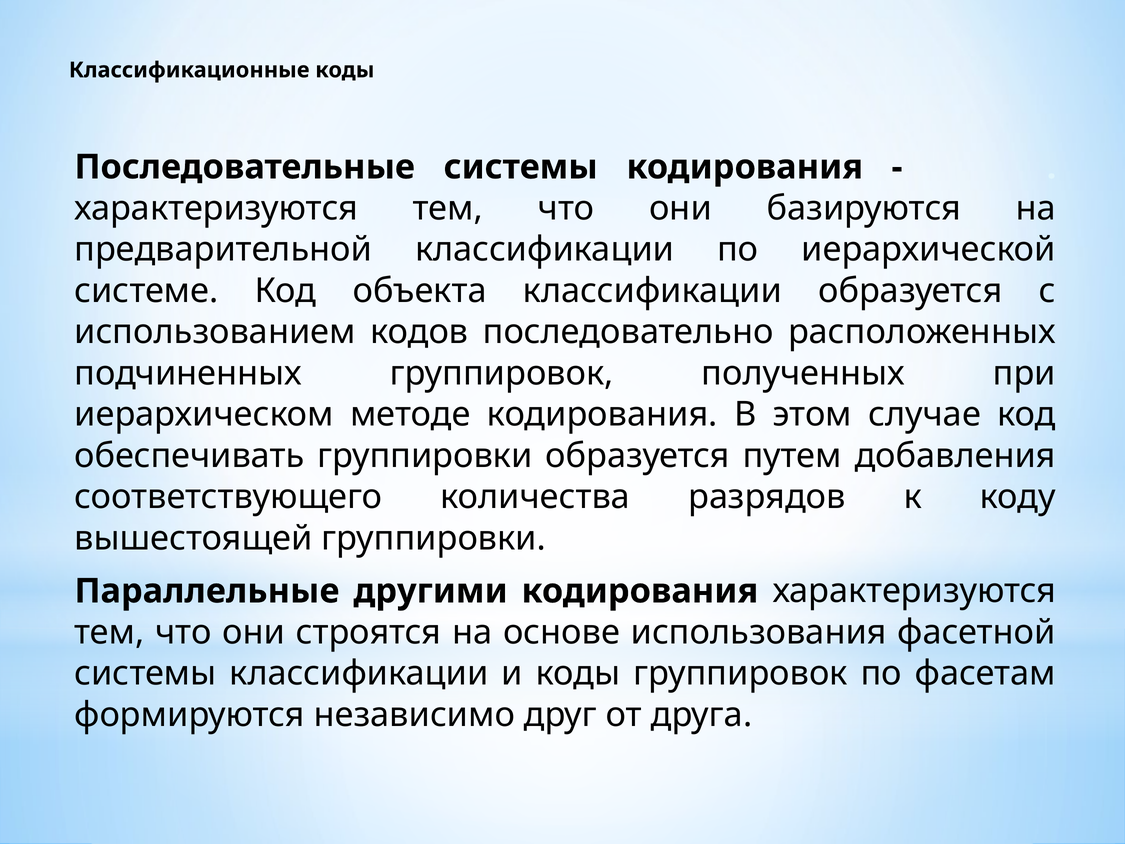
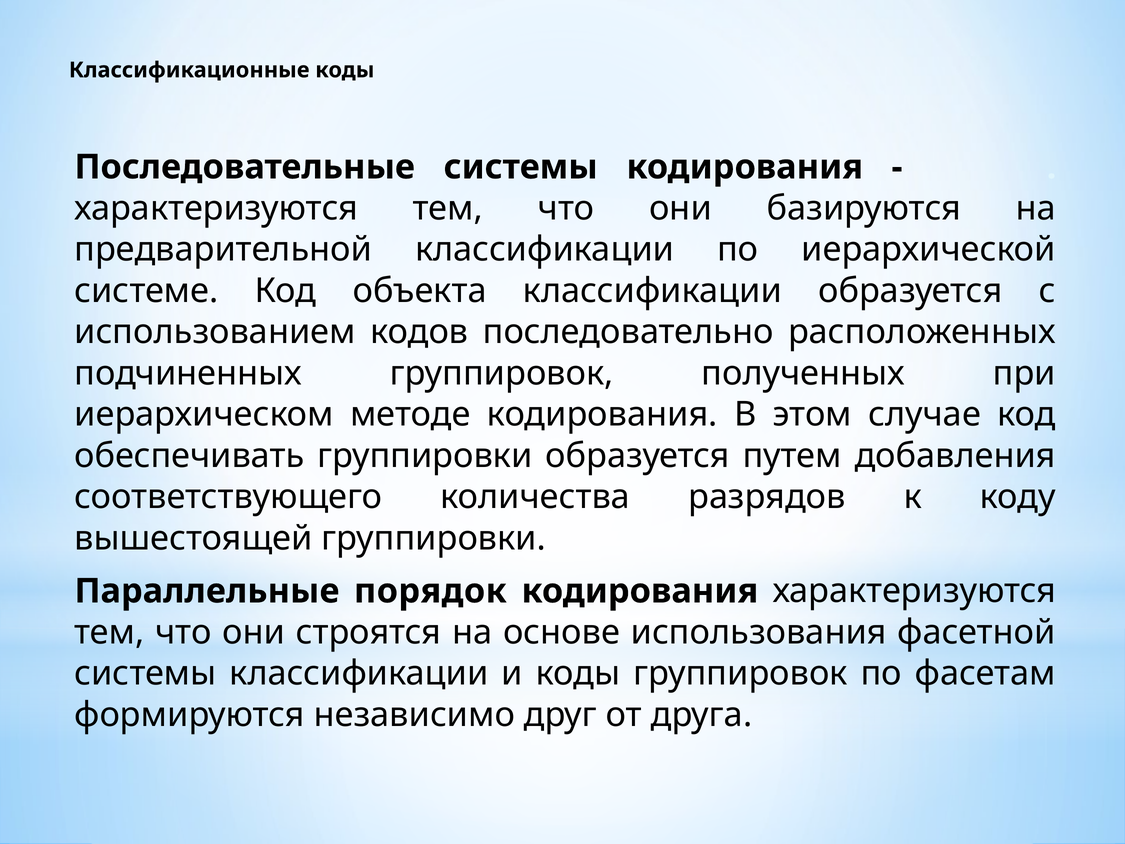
другими: другими -> порядок
